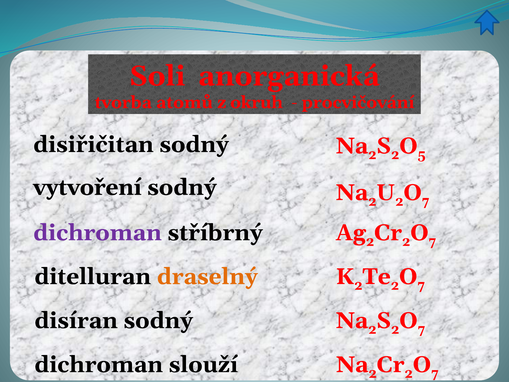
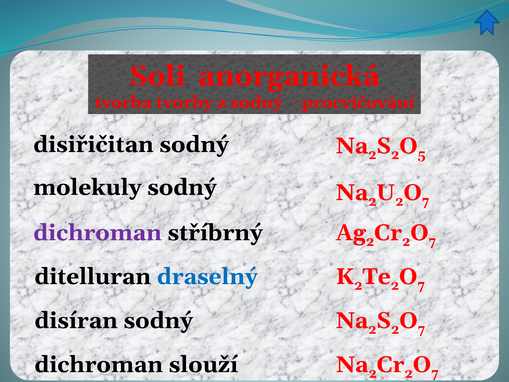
atomů: atomů -> tvorby
z okruh: okruh -> sodný
vytvoření: vytvoření -> molekuly
draselný colour: orange -> blue
